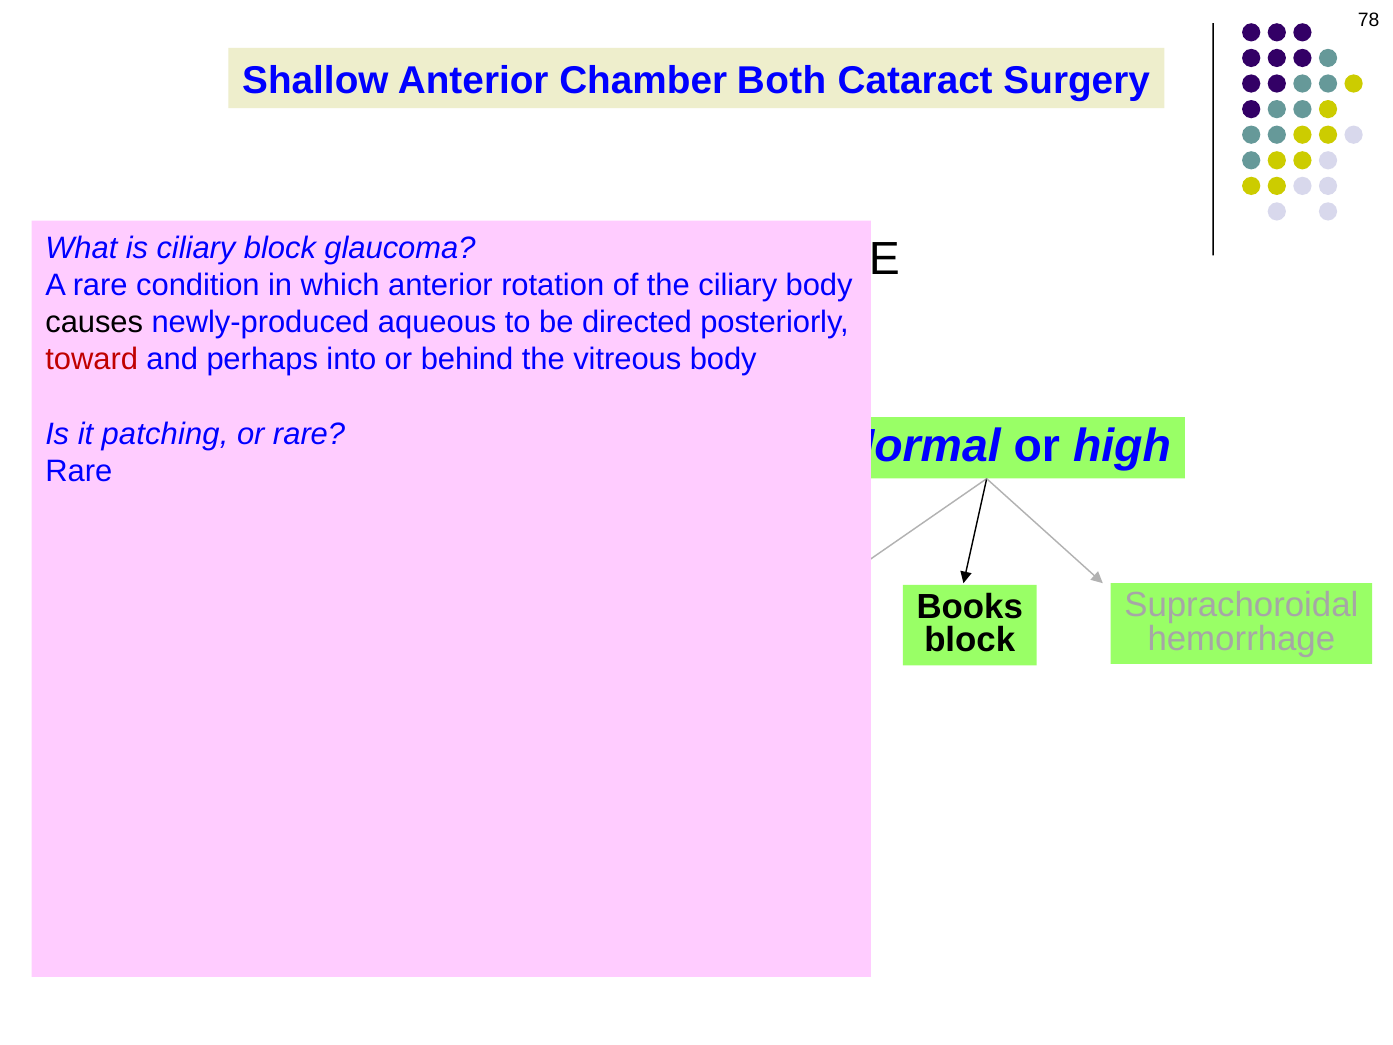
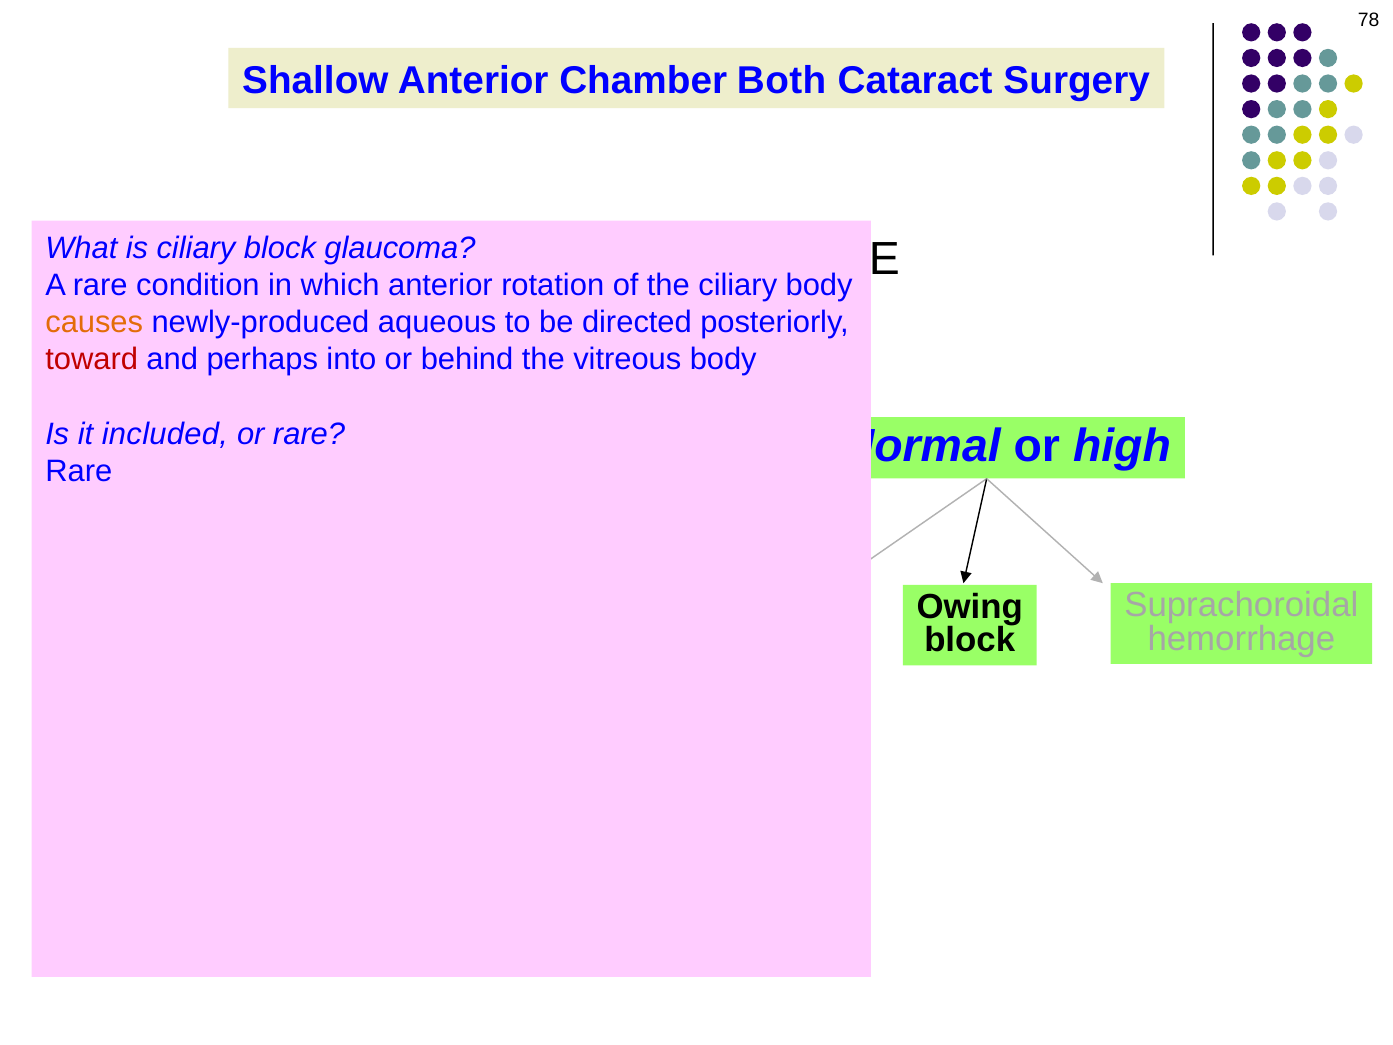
causes colour: black -> orange
patching: patching -> included
Books: Books -> Owing
